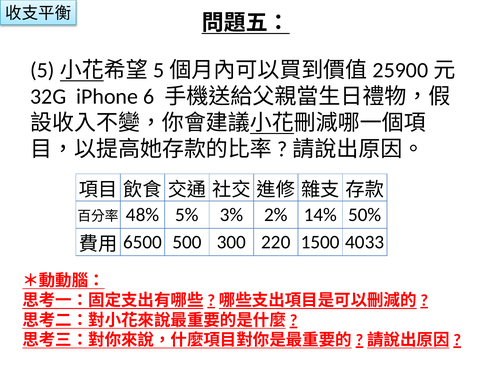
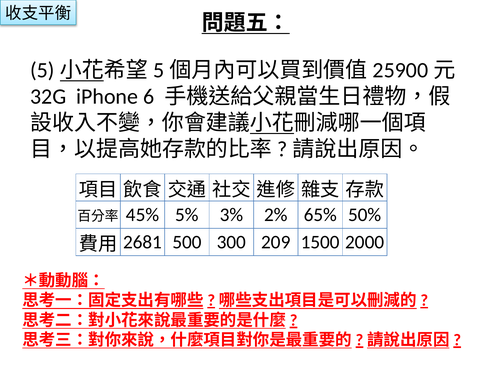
48%: 48% -> 45%
14%: 14% -> 65%
6500: 6500 -> 2681
220: 220 -> 209
4033: 4033 -> 2000
